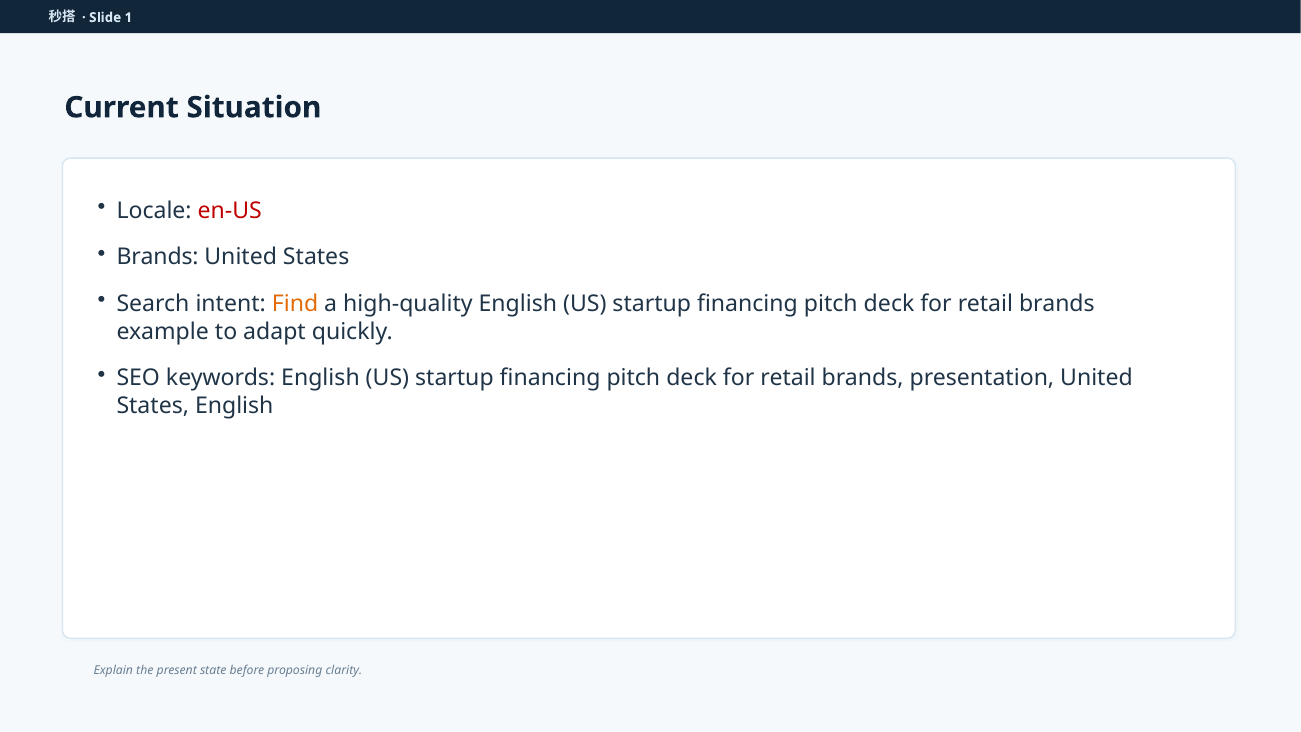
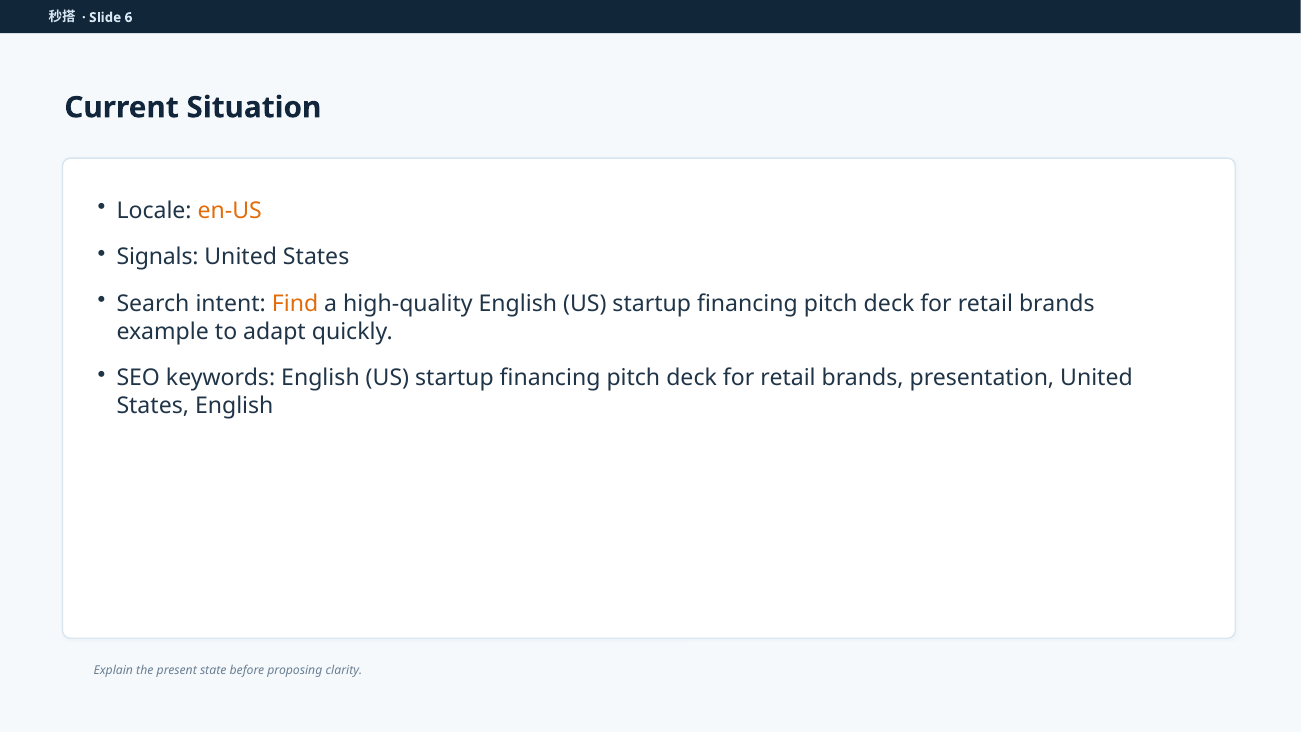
1: 1 -> 6
en-US colour: red -> orange
Brands at (158, 257): Brands -> Signals
